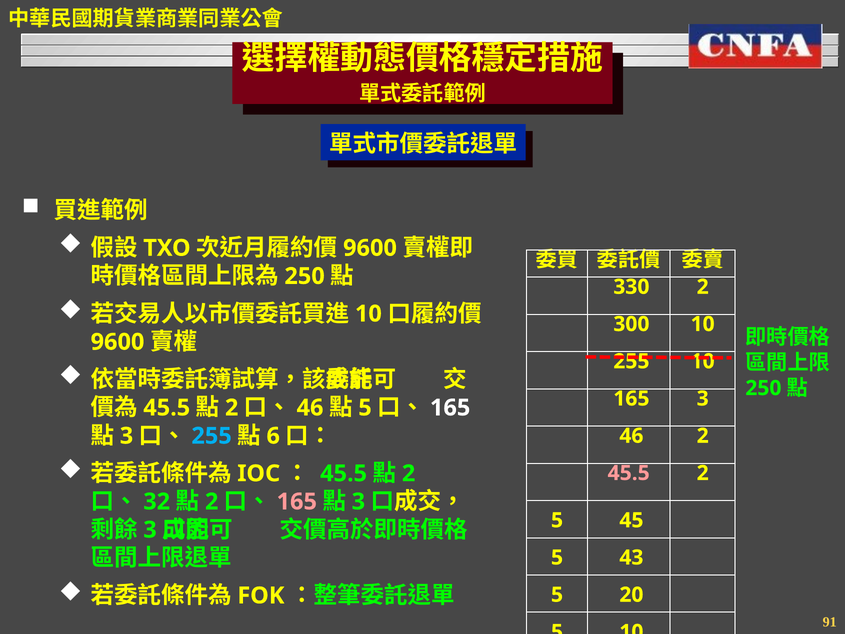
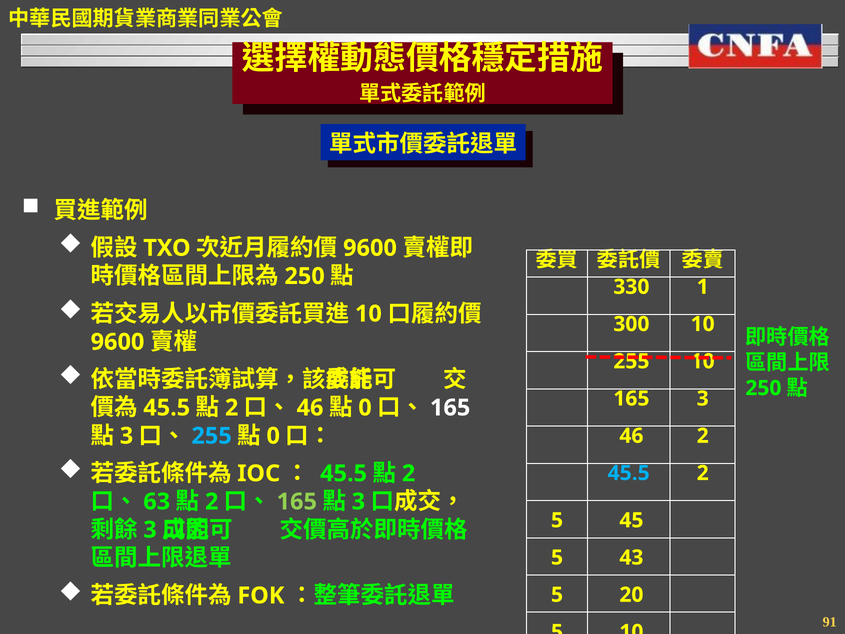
330 2: 2 -> 1
5 at (365, 408): 5 -> 0
6 at (273, 436): 6 -> 0
45.5 at (629, 473) colour: pink -> light blue
32: 32 -> 63
165 at (297, 501) colour: pink -> light green
